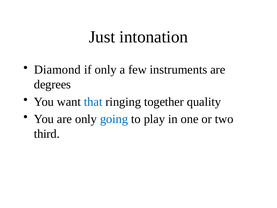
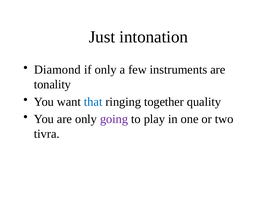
degrees: degrees -> tonality
going colour: blue -> purple
third: third -> tivra
